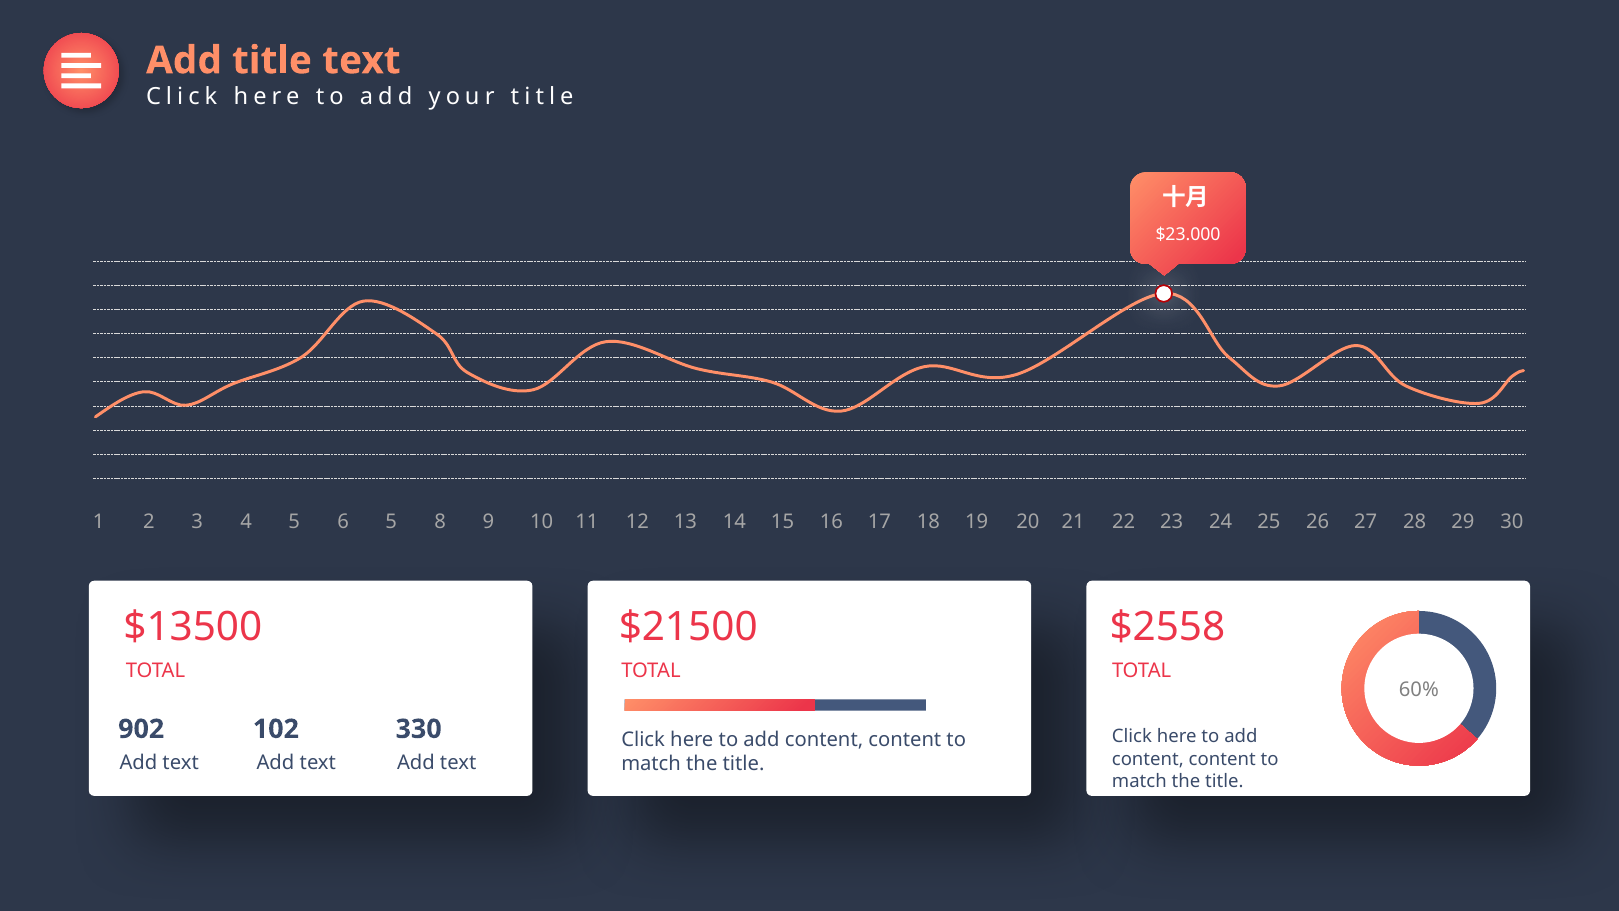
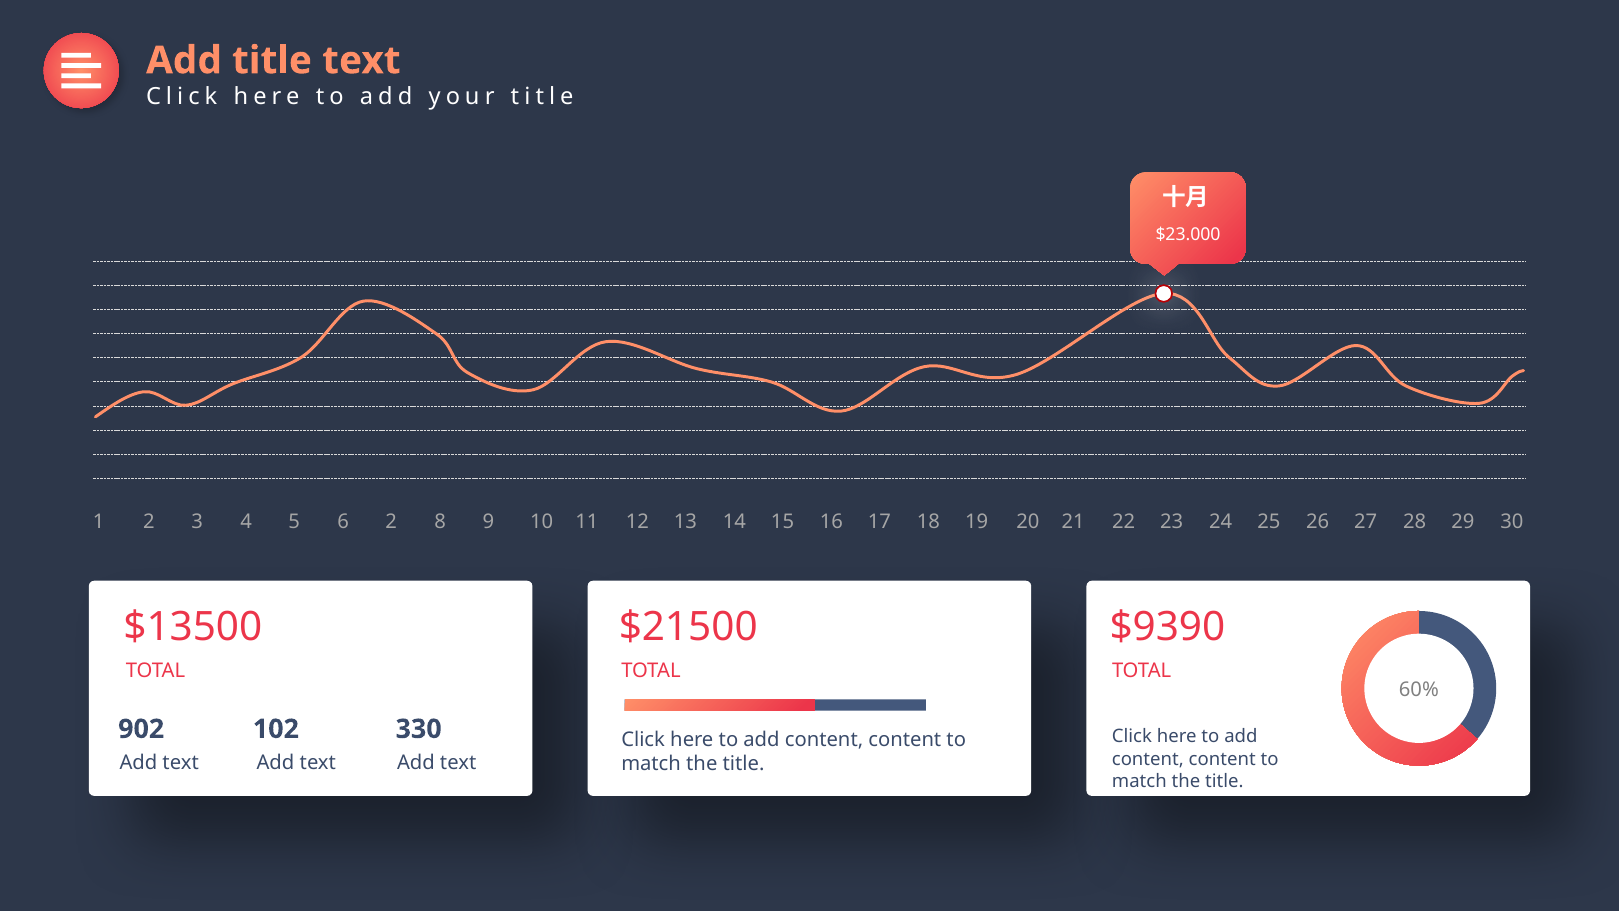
6 5: 5 -> 2
$2558: $2558 -> $9390
